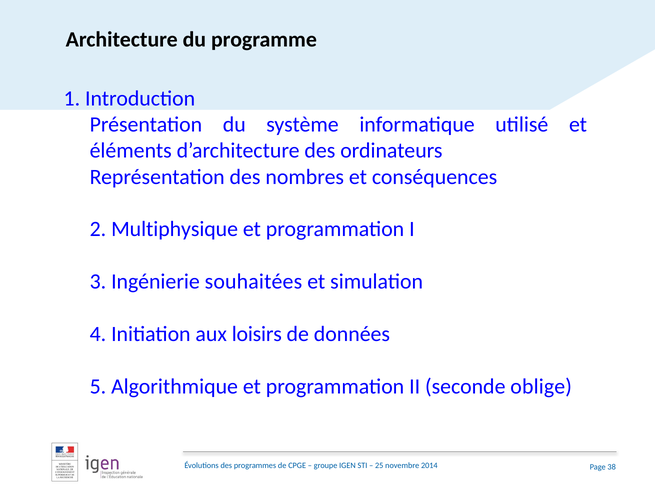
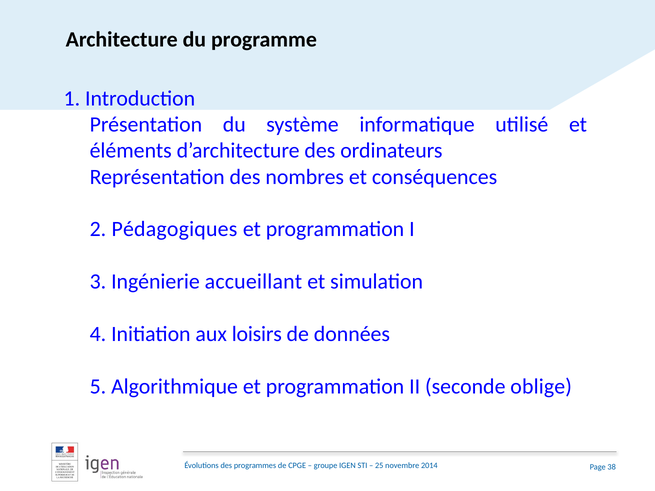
Multiphysique: Multiphysique -> Pédagogiques
souhaitées: souhaitées -> accueillant
